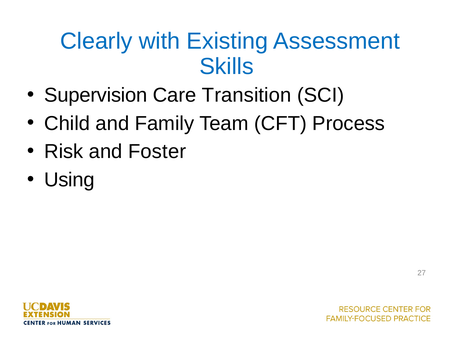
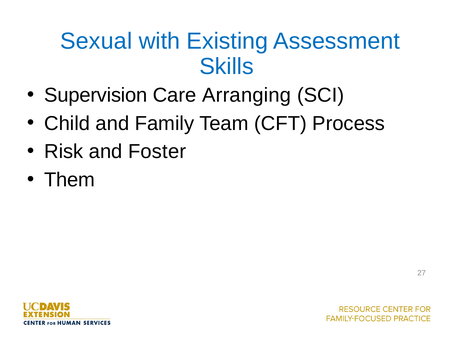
Clearly: Clearly -> Sexual
Transition: Transition -> Arranging
Using: Using -> Them
